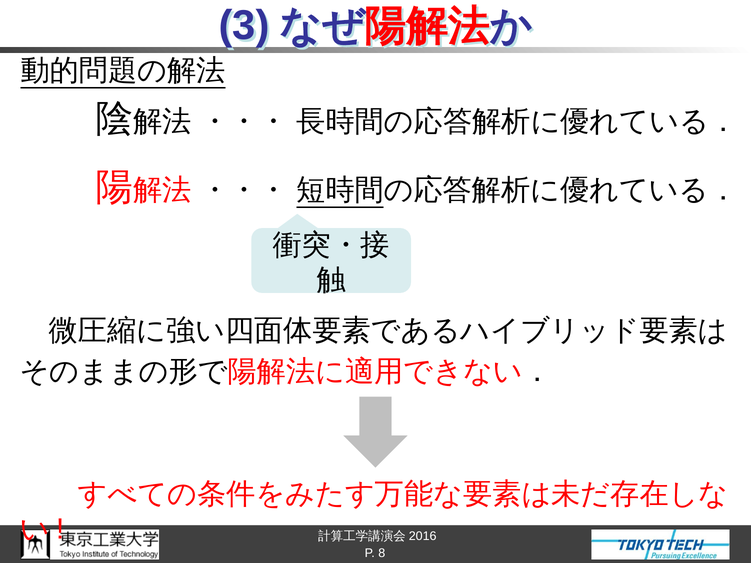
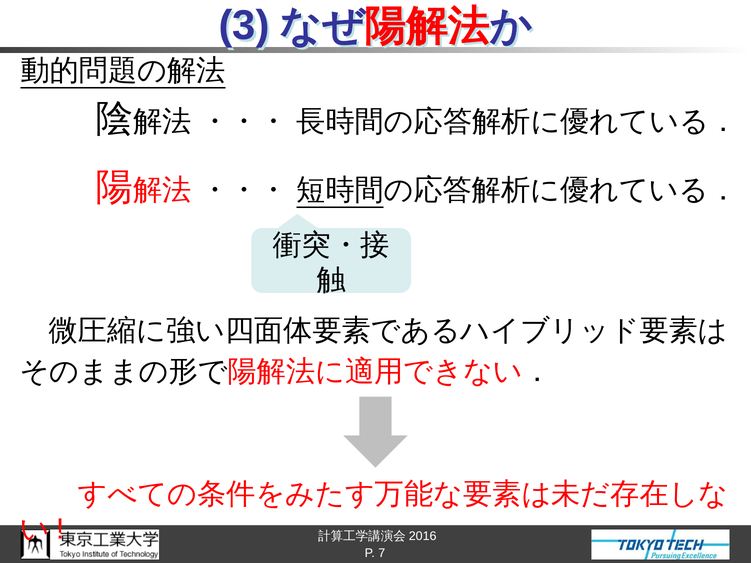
8: 8 -> 7
